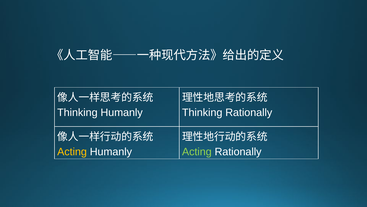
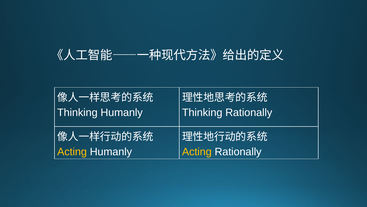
Acting at (197, 151) colour: light green -> yellow
